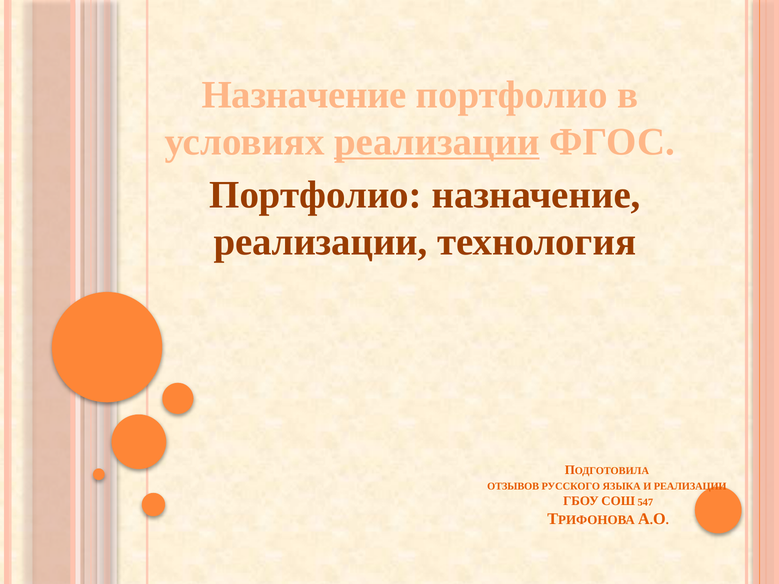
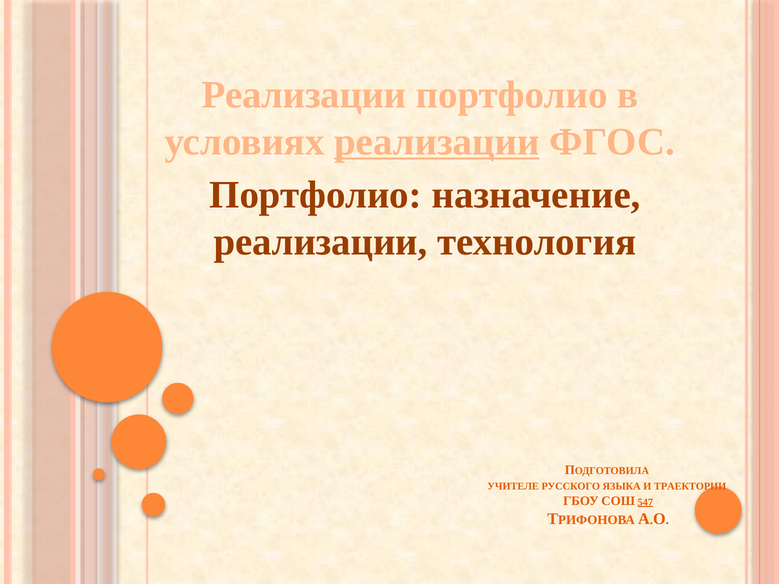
Назначение at (304, 95): Назначение -> Реализации
ОТЗЫВОВ: ОТЗЫВОВ -> УЧИТЕЛЕ
И РЕАЛИЗАЦИИ: РЕАЛИЗАЦИИ -> ТРАЕКТОРИИ
547 underline: none -> present
